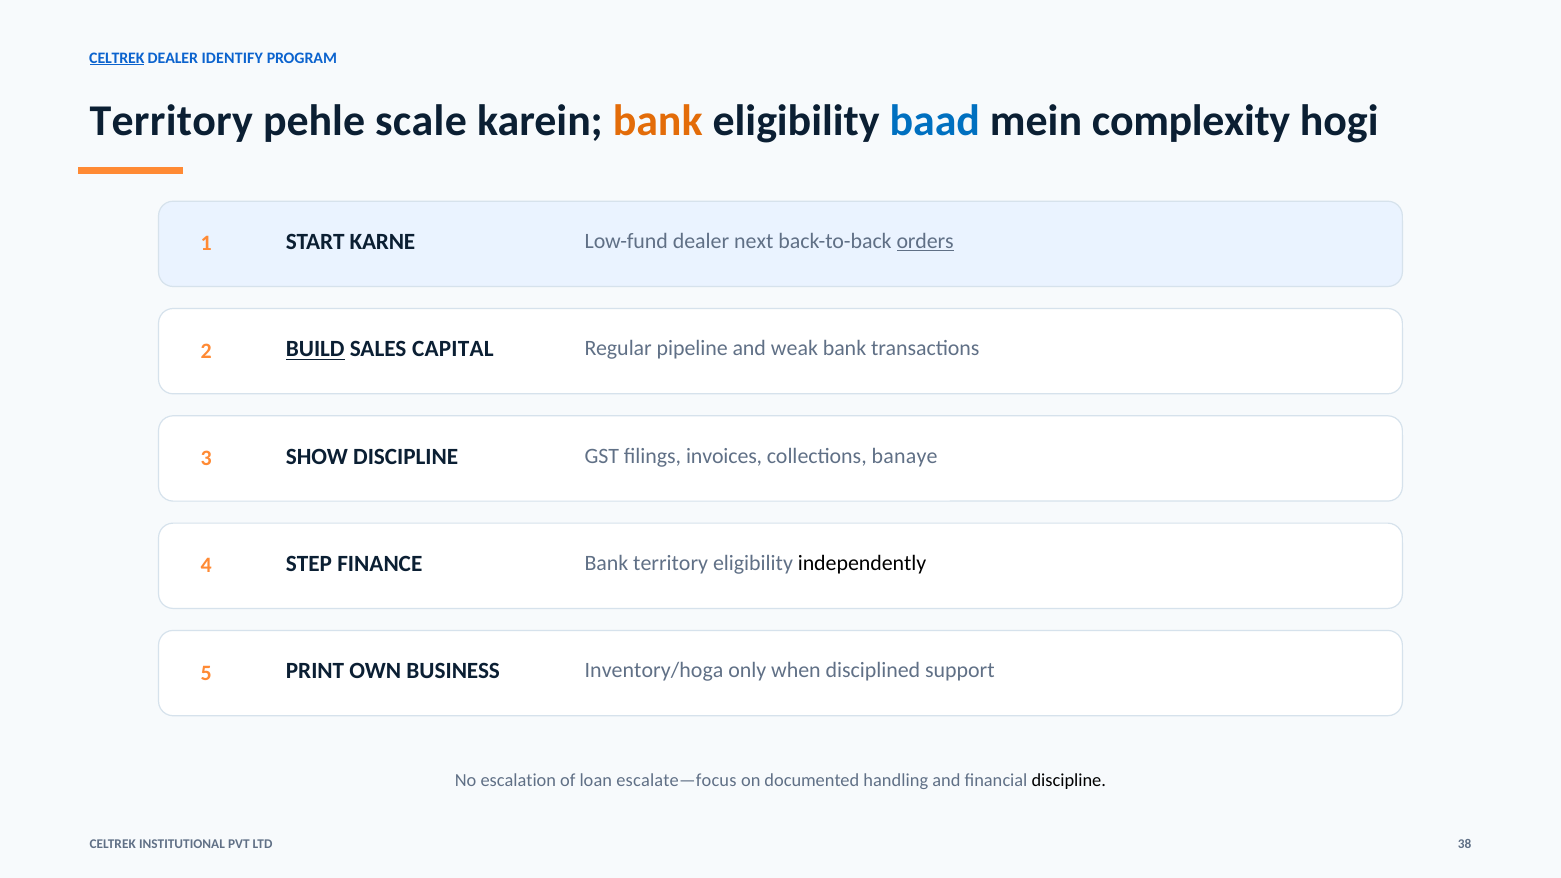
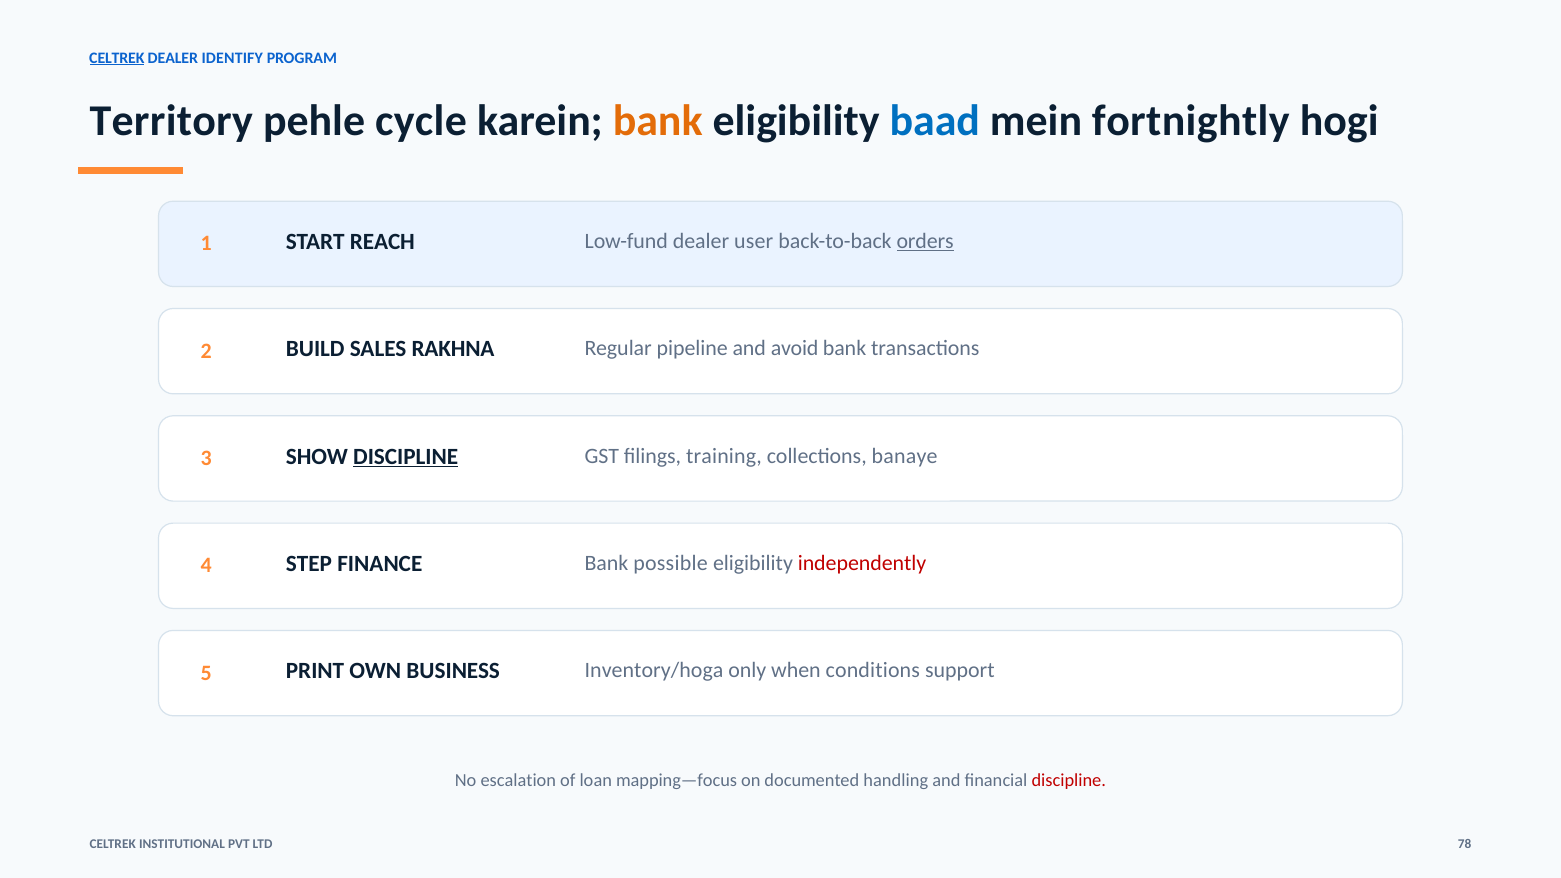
scale: scale -> cycle
complexity: complexity -> fortnightly
KARNE: KARNE -> REACH
next: next -> user
BUILD underline: present -> none
CAPITAL: CAPITAL -> RAKHNA
weak: weak -> avoid
DISCIPLINE at (406, 457) underline: none -> present
invoices: invoices -> training
Bank territory: territory -> possible
independently colour: black -> red
disciplined: disciplined -> conditions
escalate—focus: escalate—focus -> mapping—focus
discipline at (1069, 780) colour: black -> red
38: 38 -> 78
